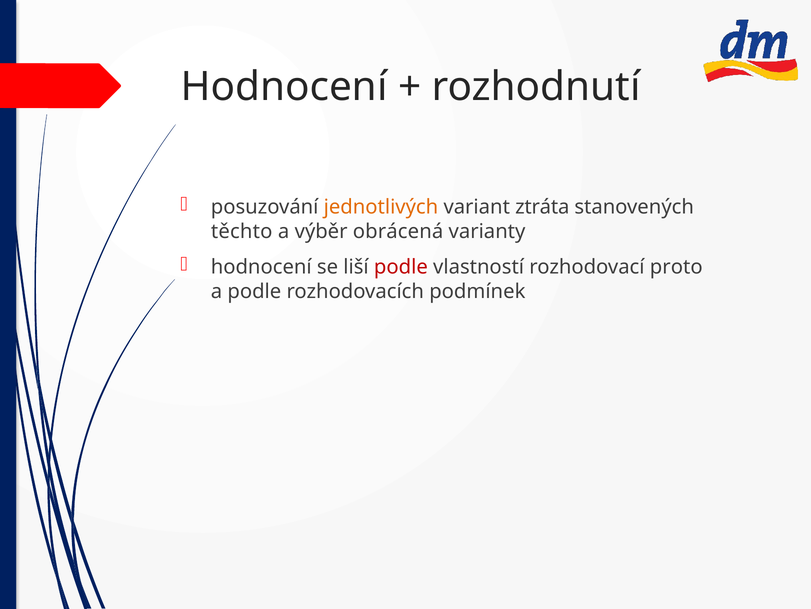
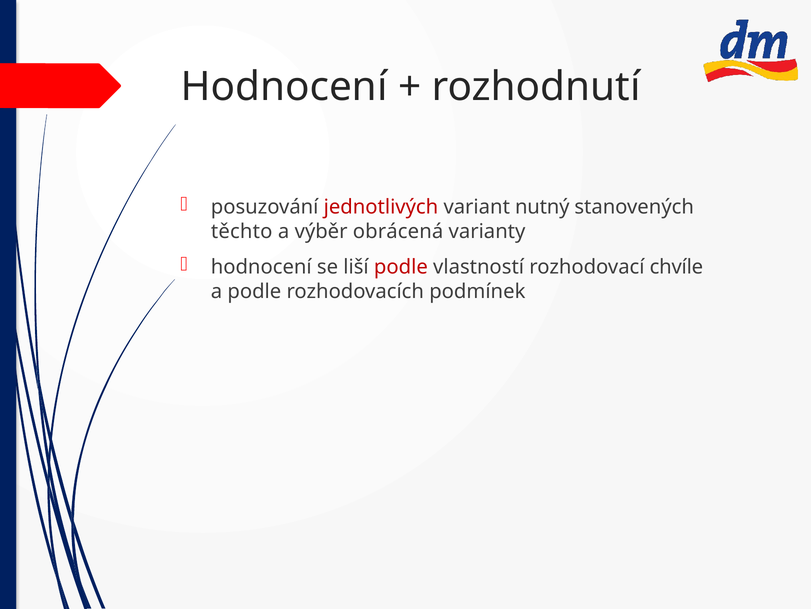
jednotlivých colour: orange -> red
ztráta: ztráta -> nutný
proto: proto -> chvíle
